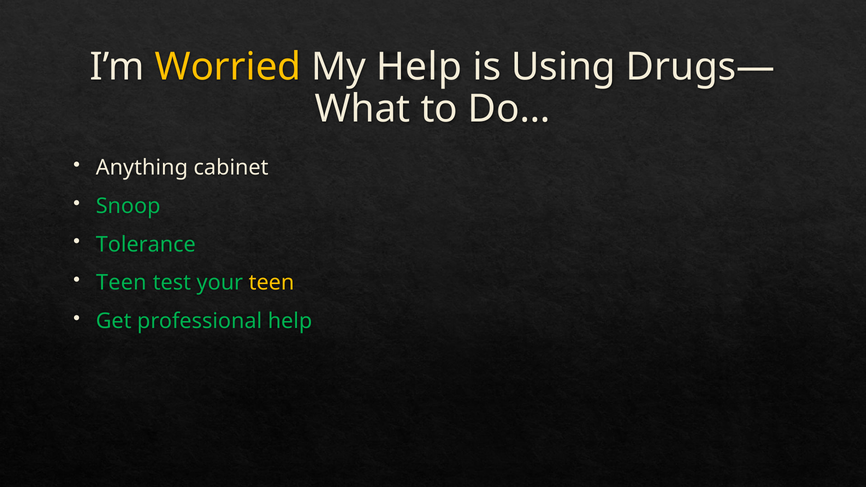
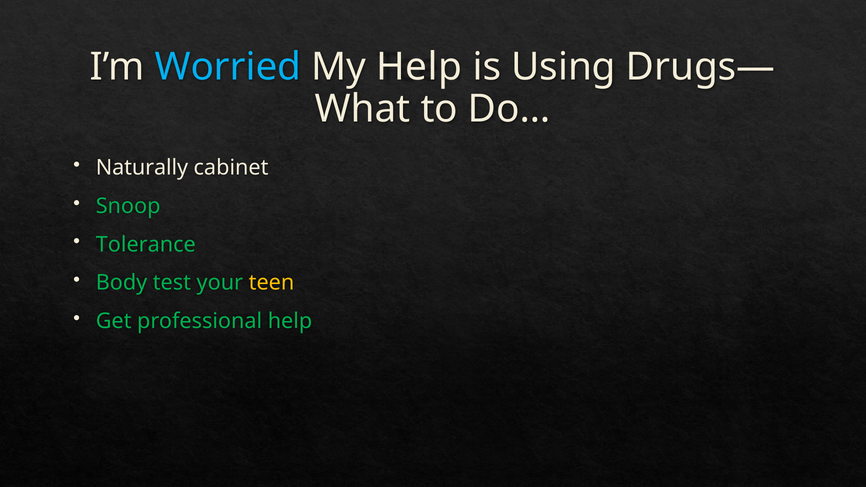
Worried colour: yellow -> light blue
Anything: Anything -> Naturally
Teen at (121, 283): Teen -> Body
